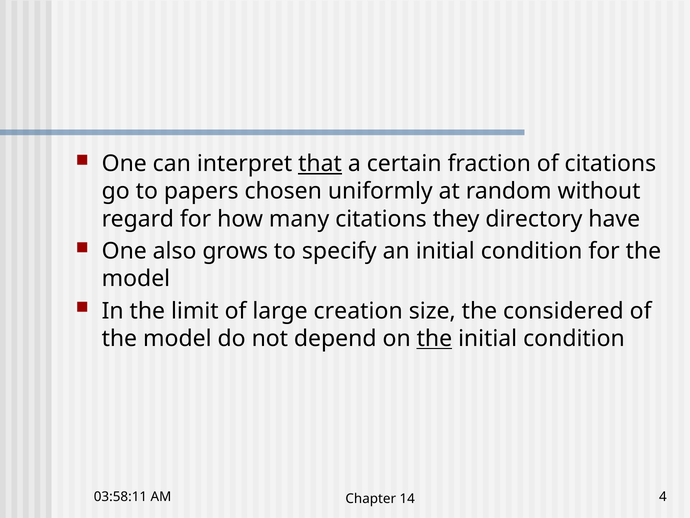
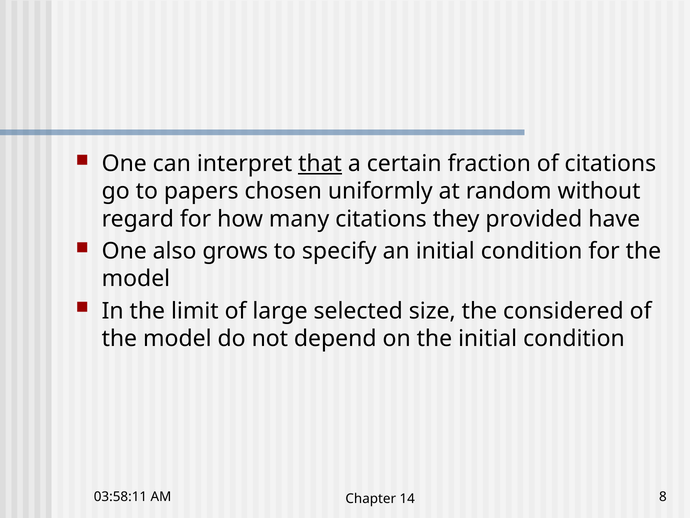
directory: directory -> provided
creation: creation -> selected
the at (434, 338) underline: present -> none
4: 4 -> 8
